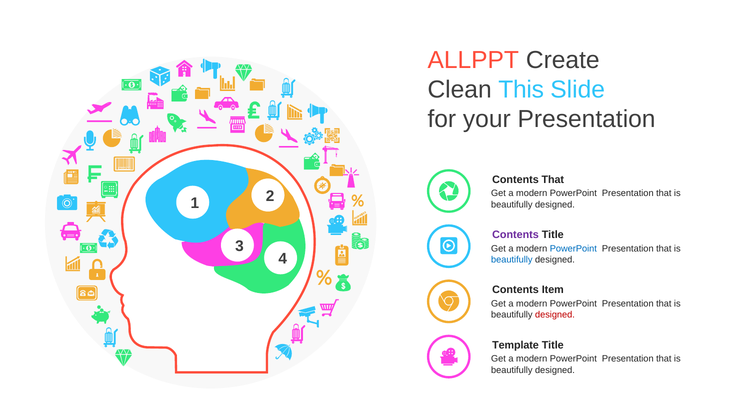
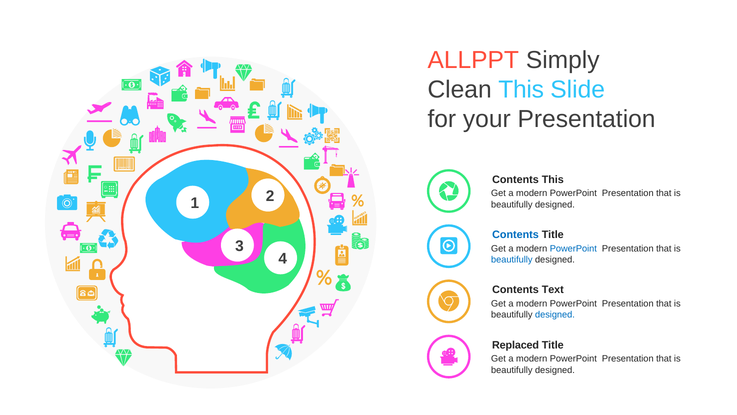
Create: Create -> Simply
Contents That: That -> This
Contents at (515, 234) colour: purple -> blue
Item: Item -> Text
designed at (555, 314) colour: red -> blue
Template: Template -> Replaced
